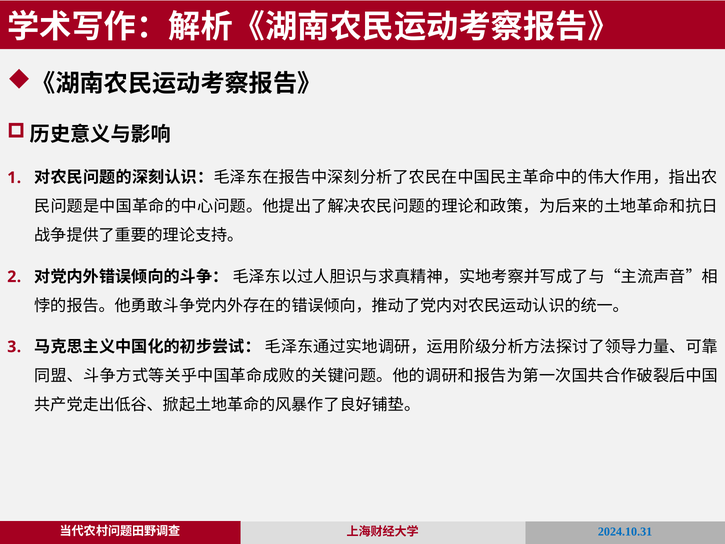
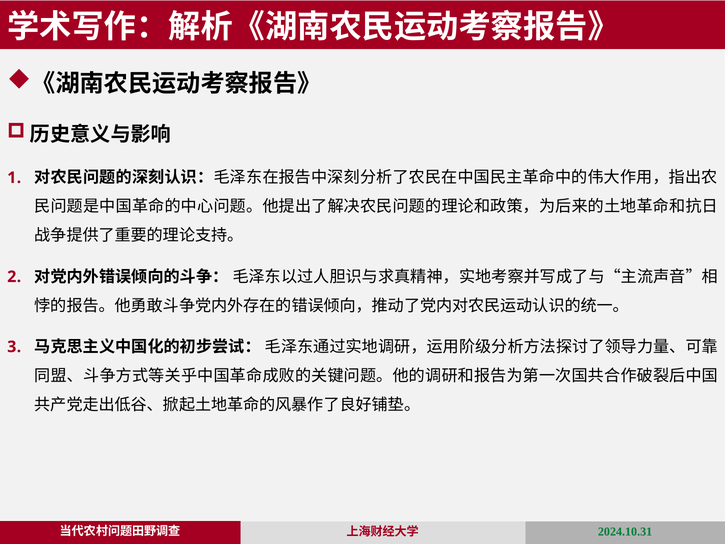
2024.10.31 colour: blue -> green
